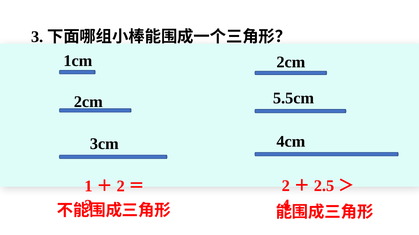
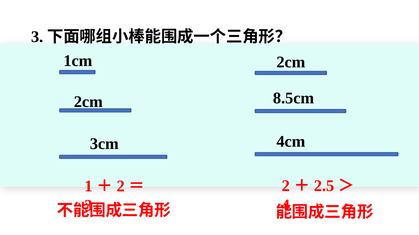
5.5cm: 5.5cm -> 8.5cm
